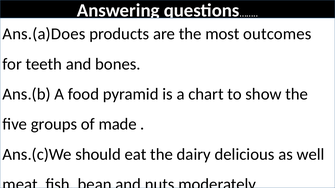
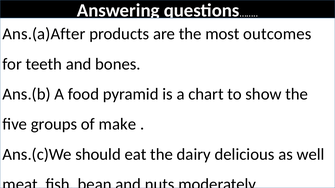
Ans.(a)Does: Ans.(a)Does -> Ans.(a)After
made: made -> make
